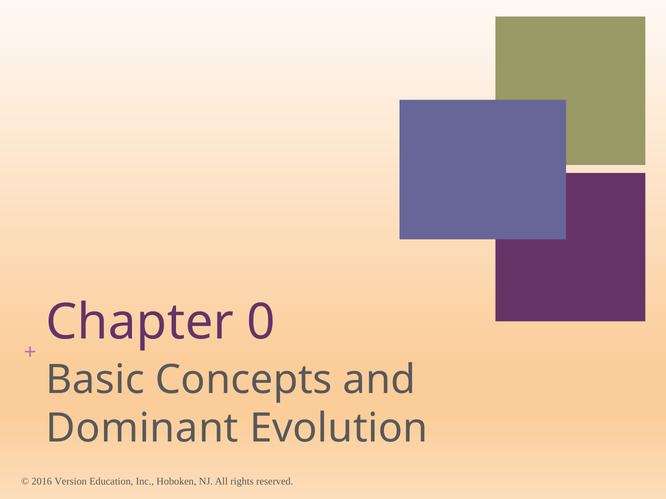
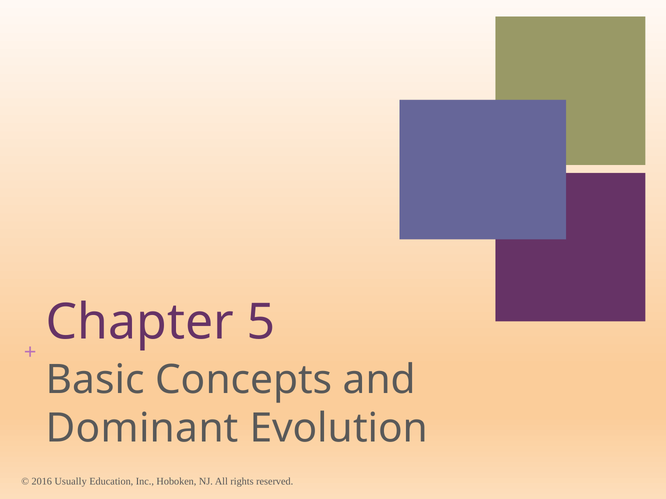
0: 0 -> 5
Version: Version -> Usually
